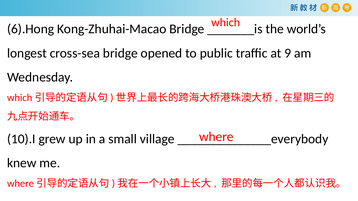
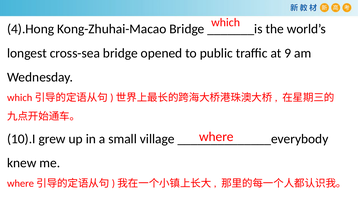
6).Hong: 6).Hong -> 4).Hong
